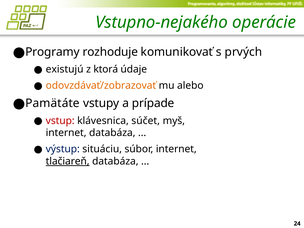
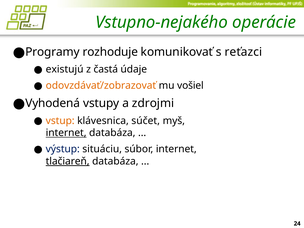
prvých: prvých -> reťazci
ktorá: ktorá -> častá
alebo: alebo -> vošiel
Pamätáte: Pamätáte -> Vyhodená
prípade: prípade -> zdrojmi
vstup colour: red -> orange
internet at (66, 133) underline: none -> present
